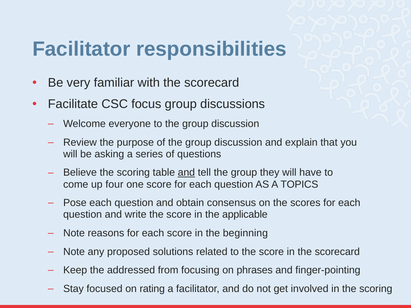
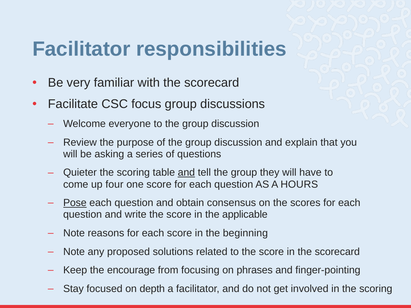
Believe: Believe -> Quieter
TOPICS: TOPICS -> HOURS
Pose underline: none -> present
addressed: addressed -> encourage
rating: rating -> depth
